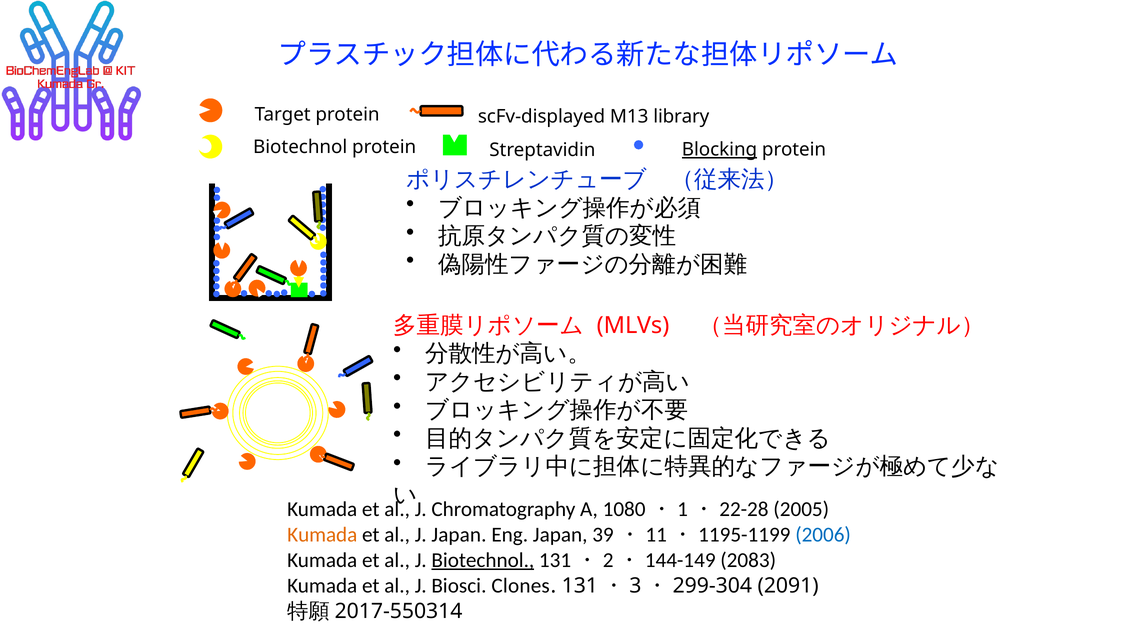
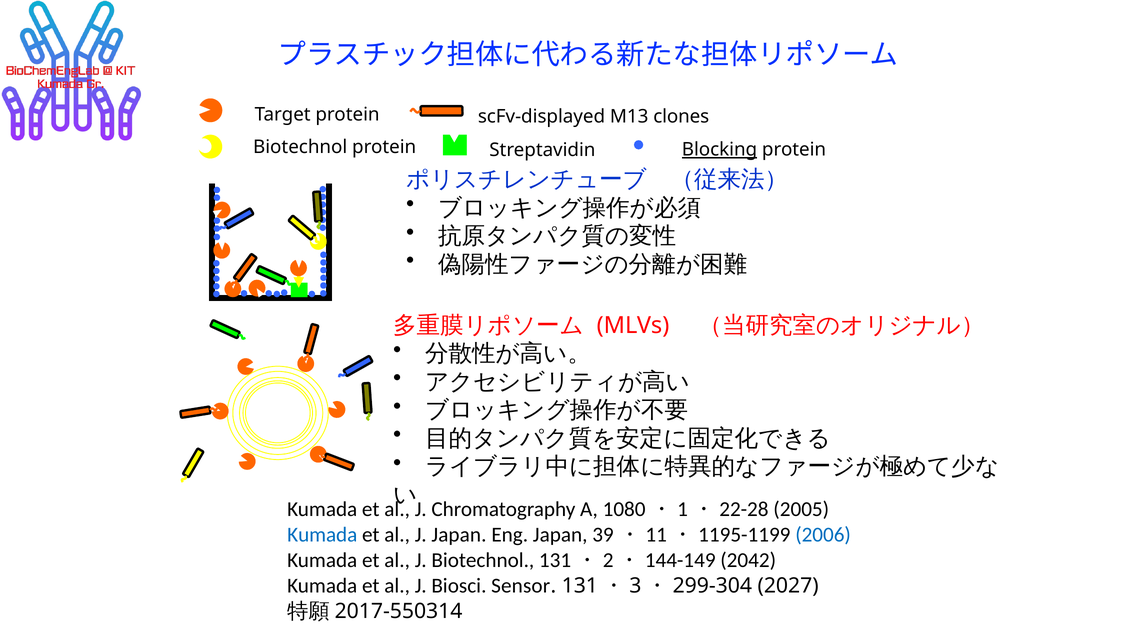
library: library -> clones
Kumada at (322, 534) colour: orange -> blue
Biotechnol at (483, 560) underline: present -> none
2083: 2083 -> 2042
Clones: Clones -> Sensor
2091: 2091 -> 2027
